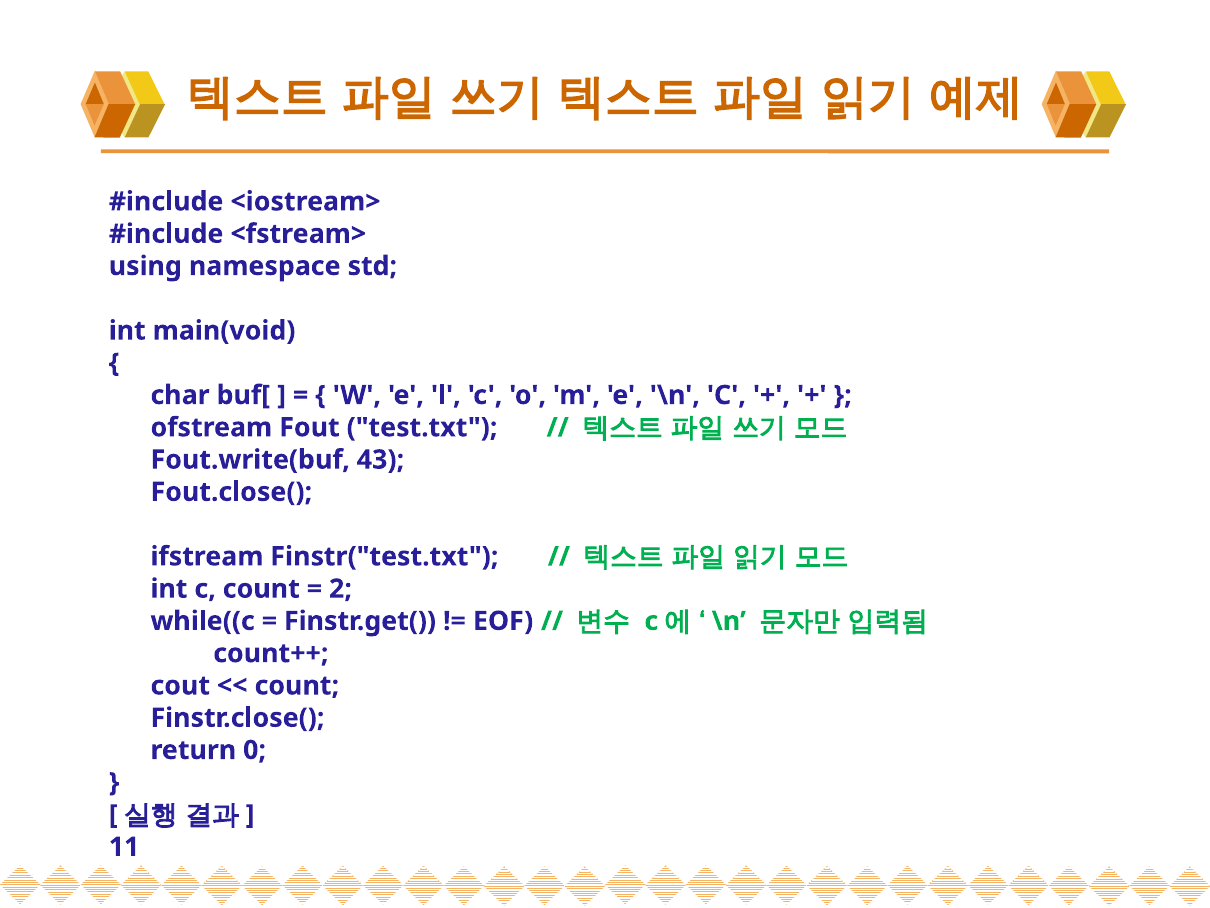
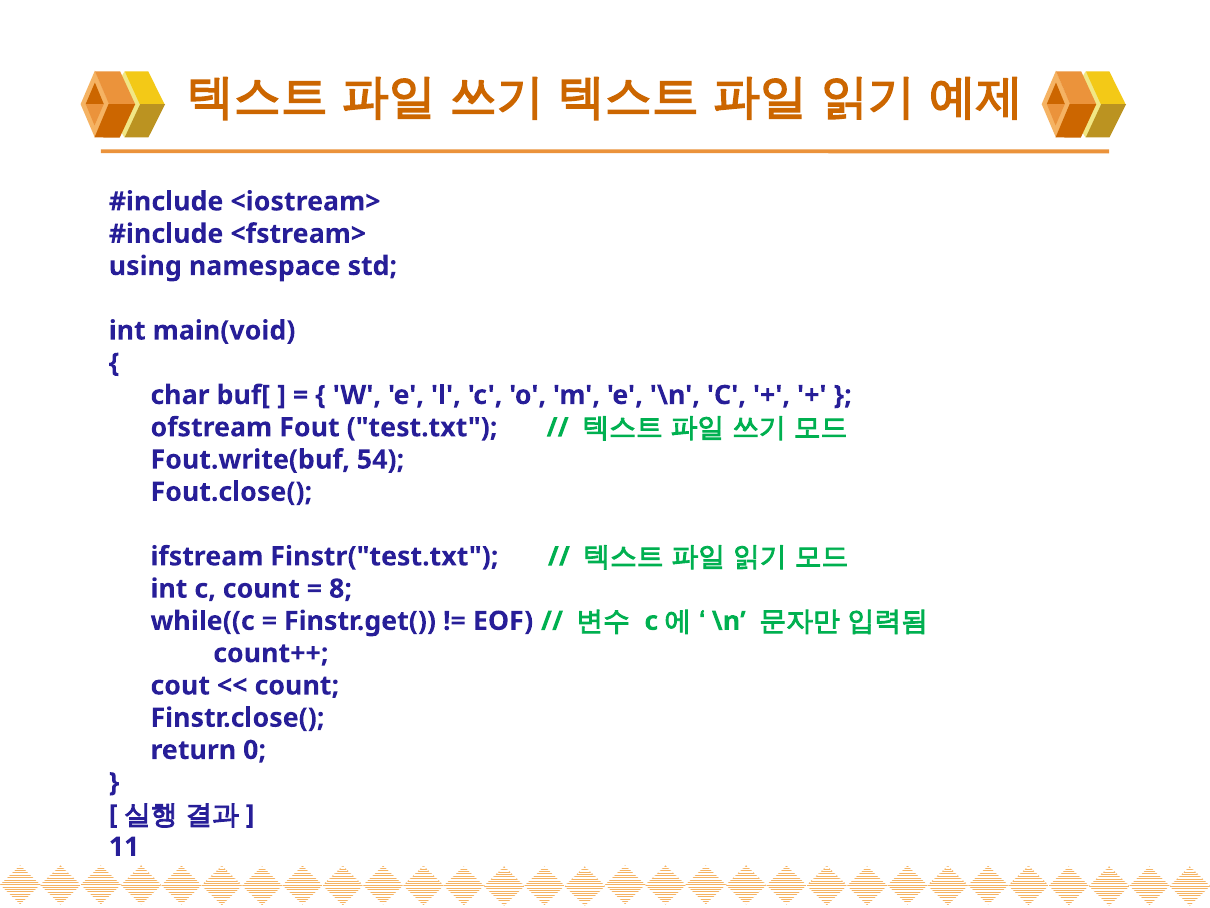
43: 43 -> 54
2: 2 -> 8
